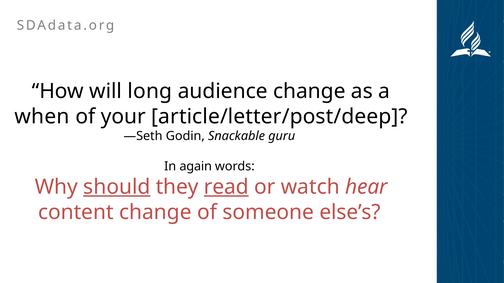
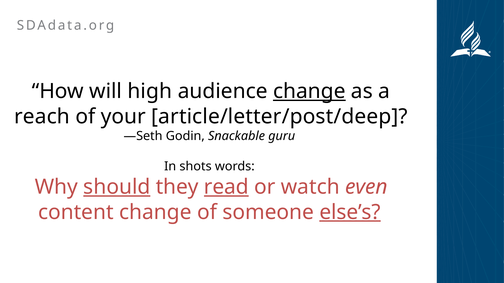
long: long -> high
change at (309, 92) underline: none -> present
when: when -> reach
again: again -> shots
hear: hear -> even
else’s underline: none -> present
